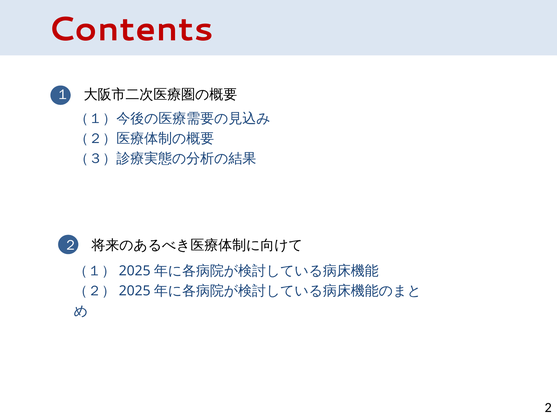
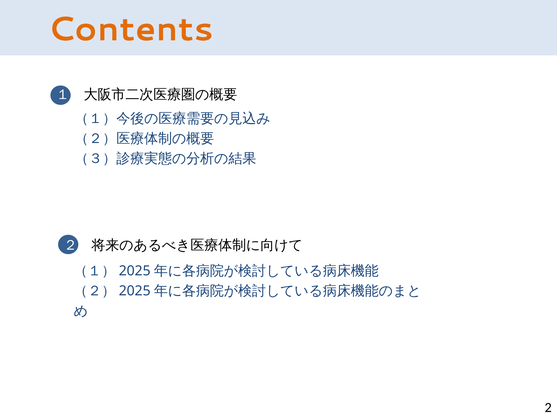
Contents colour: red -> orange
